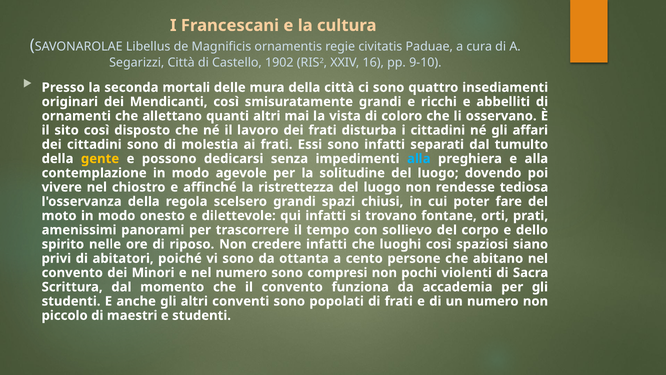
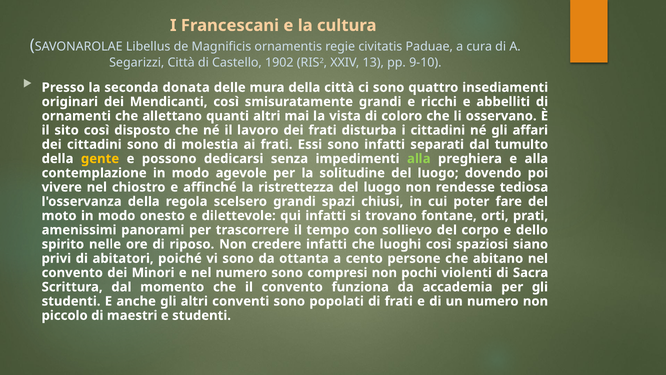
16: 16 -> 13
mortali: mortali -> donata
alla at (419, 159) colour: light blue -> light green
